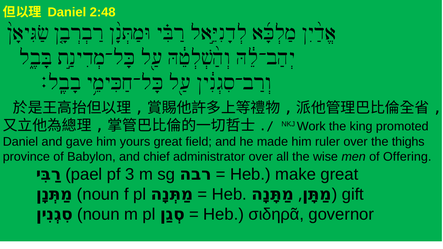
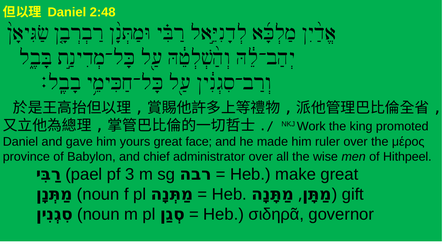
field: field -> face
thighs: thighs -> μέρος
Offering: Offering -> Hithpeel
